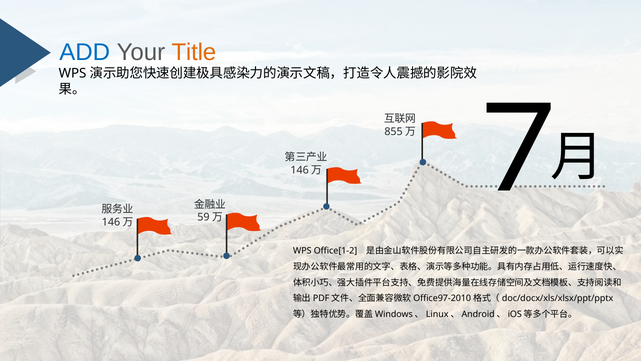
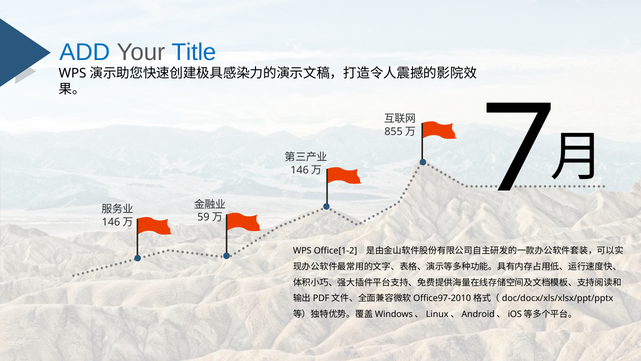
Title colour: orange -> blue
